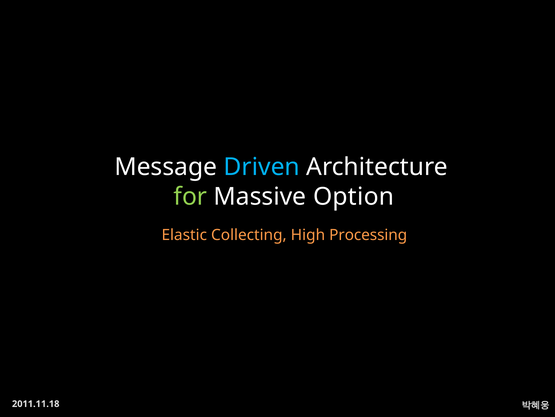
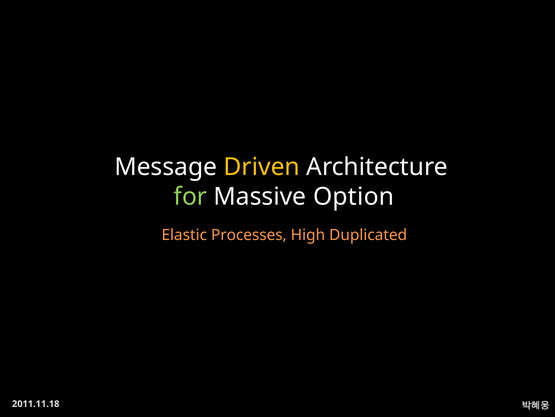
Driven colour: light blue -> yellow
Collecting: Collecting -> Processes
Processing: Processing -> Duplicated
